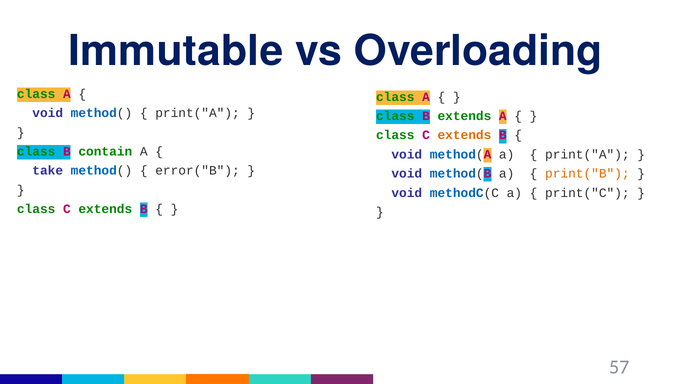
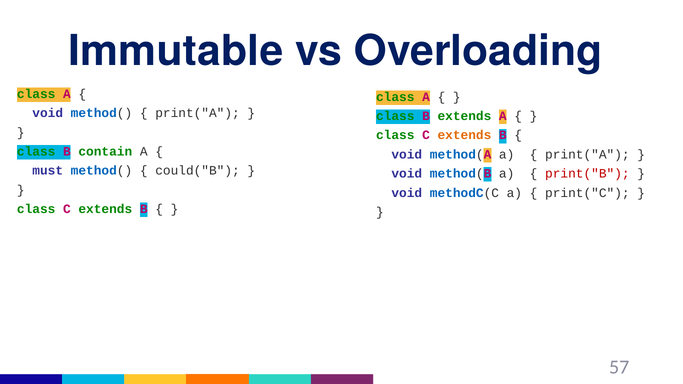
take: take -> must
error("B: error("B -> could("B
print("B colour: orange -> red
